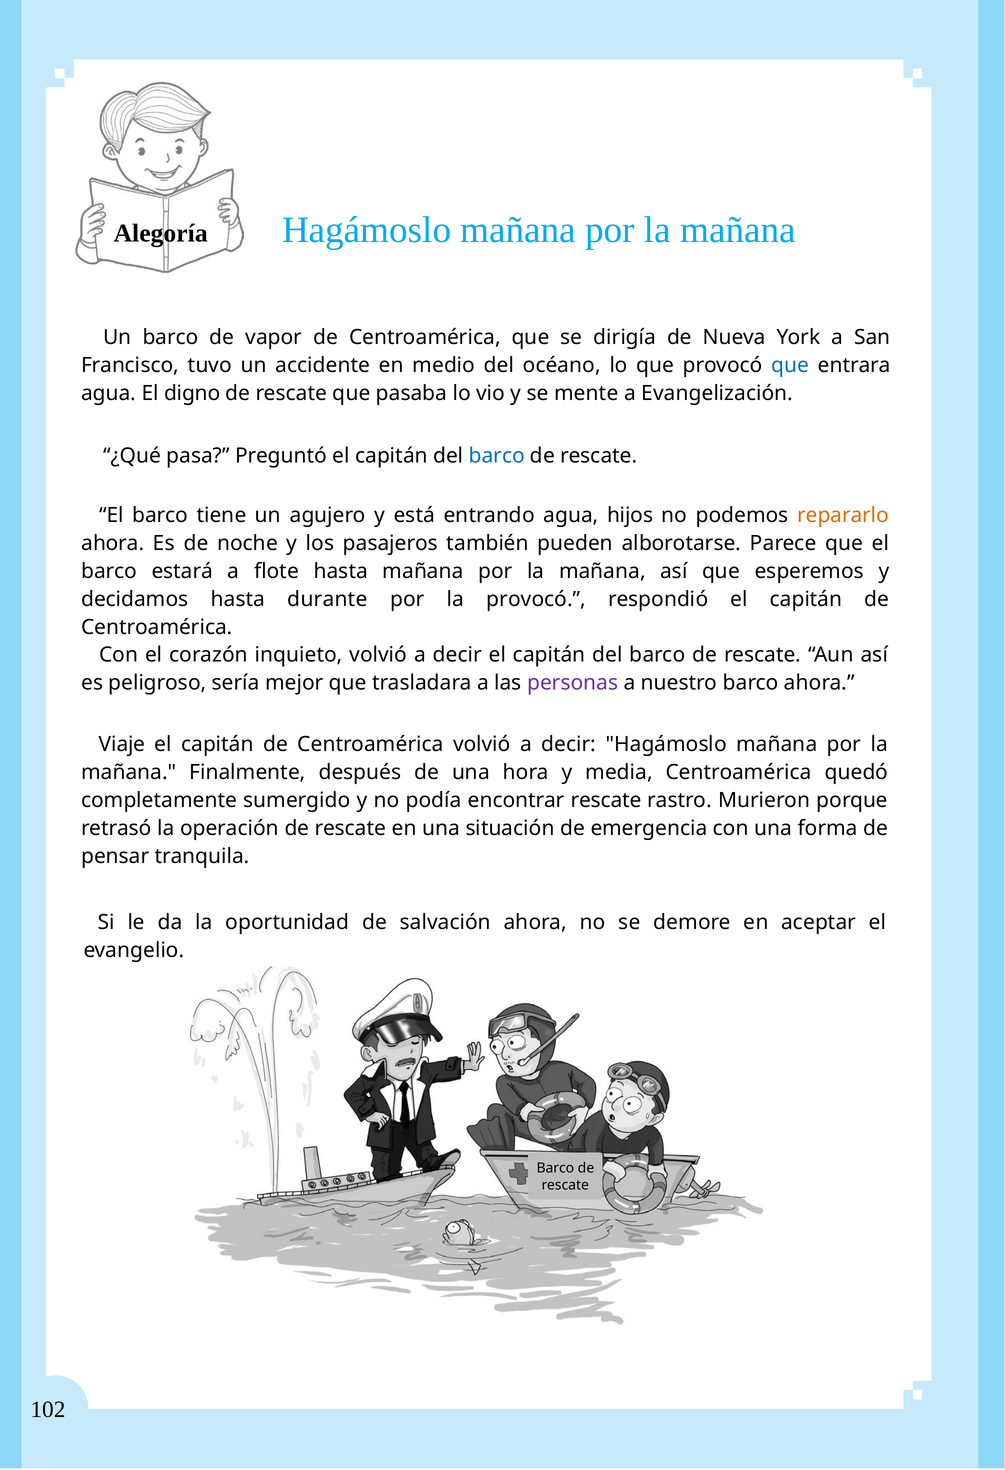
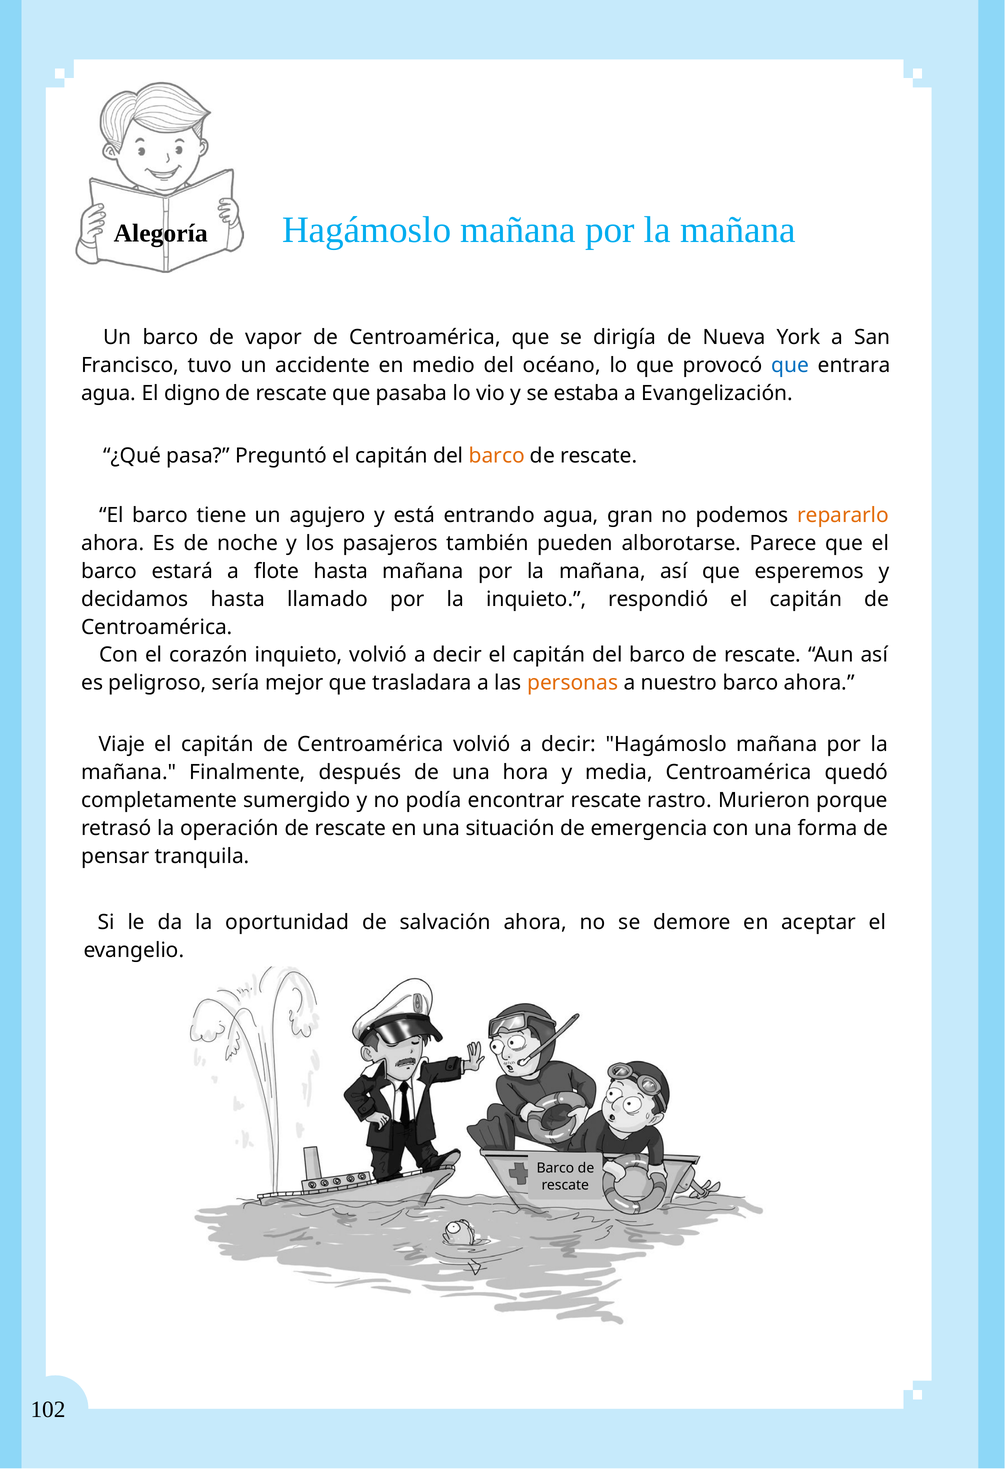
mente: mente -> estaba
barco at (497, 456) colour: blue -> orange
hijos: hijos -> gran
durante: durante -> llamado
la provocó: provocó -> inquieto
personas colour: purple -> orange
